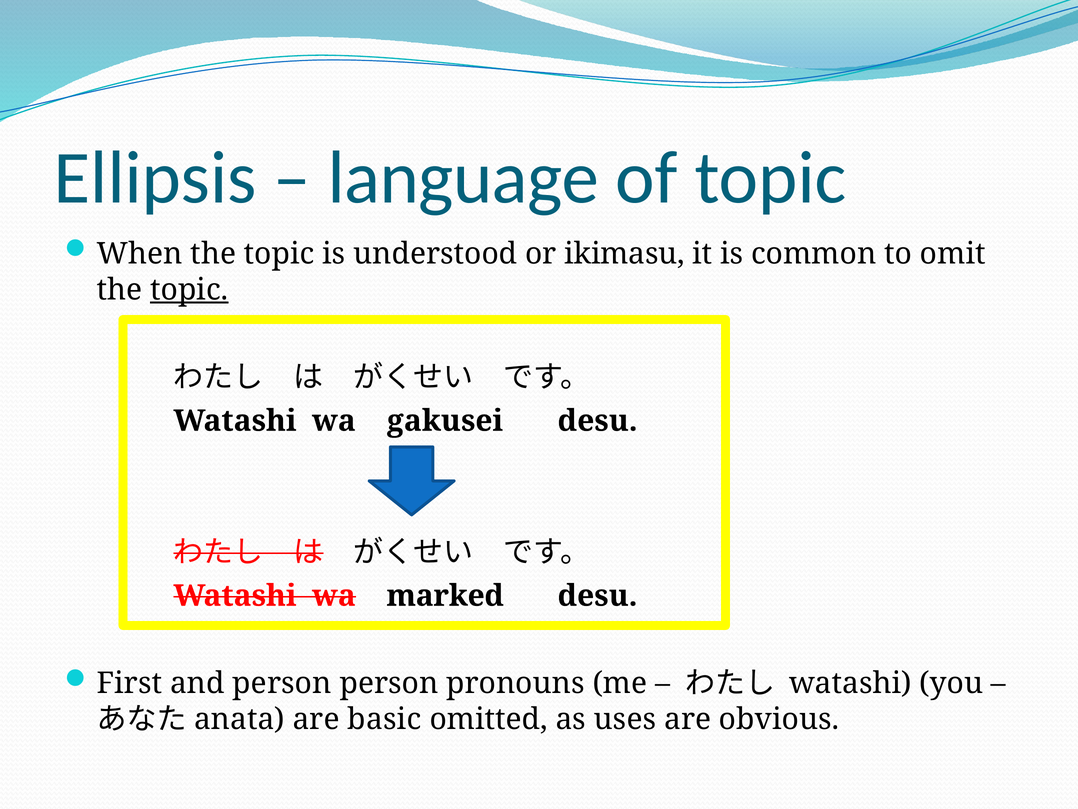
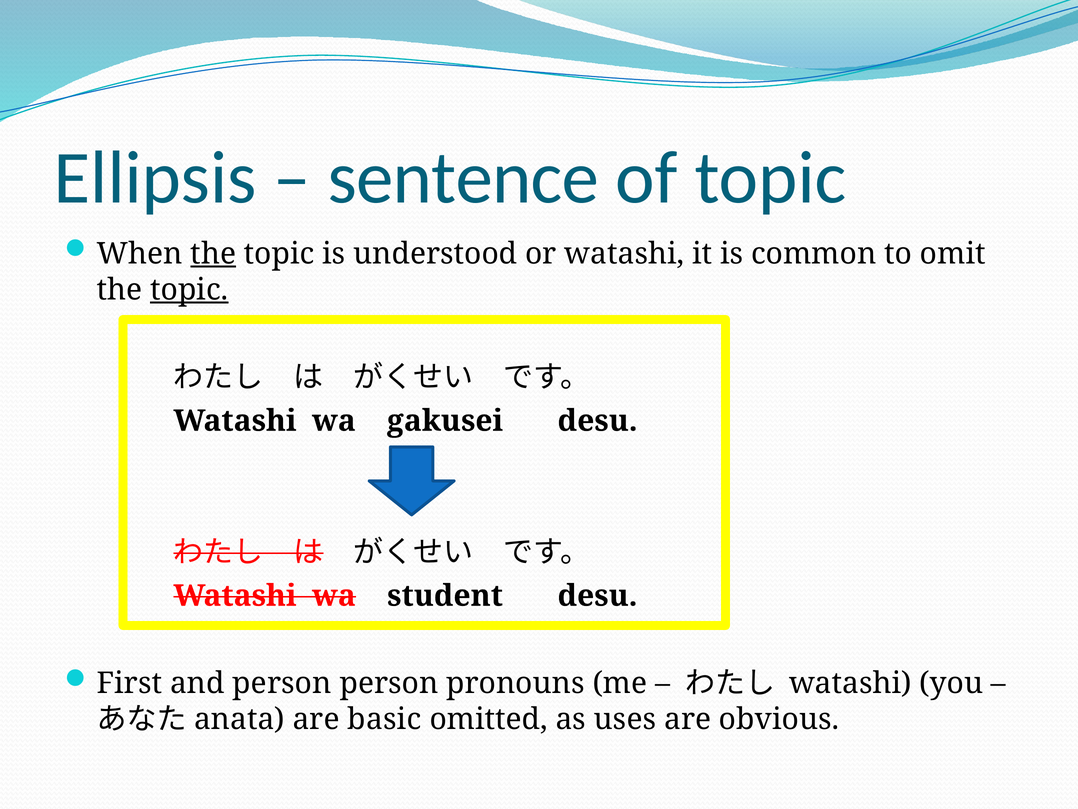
language: language -> sentence
the at (213, 254) underline: none -> present
or ikimasu: ikimasu -> watashi
marked: marked -> student
